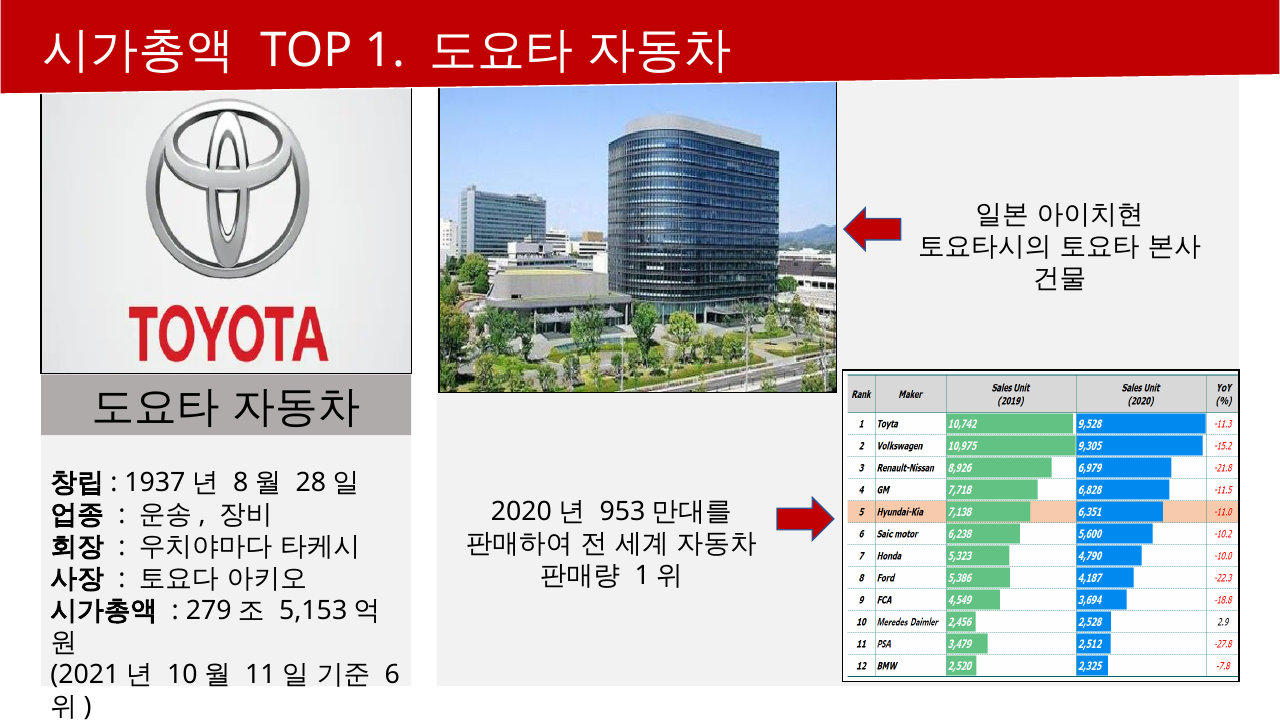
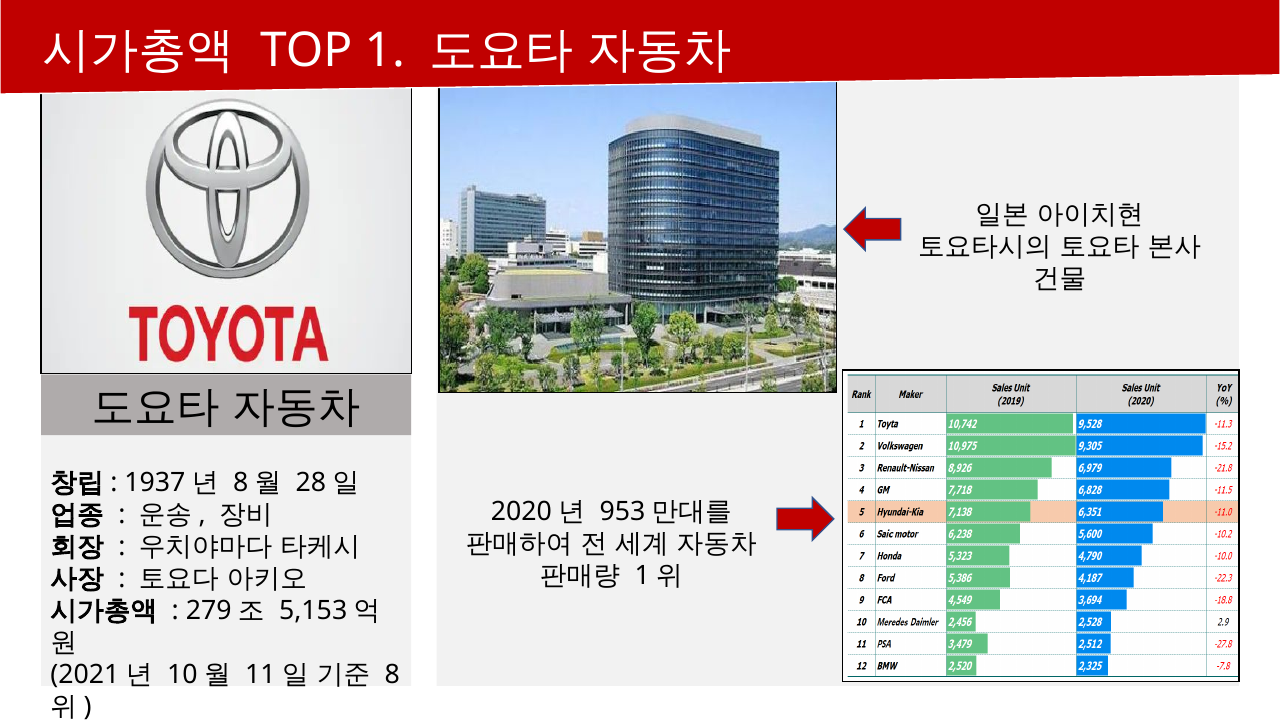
6: 6 -> 8
